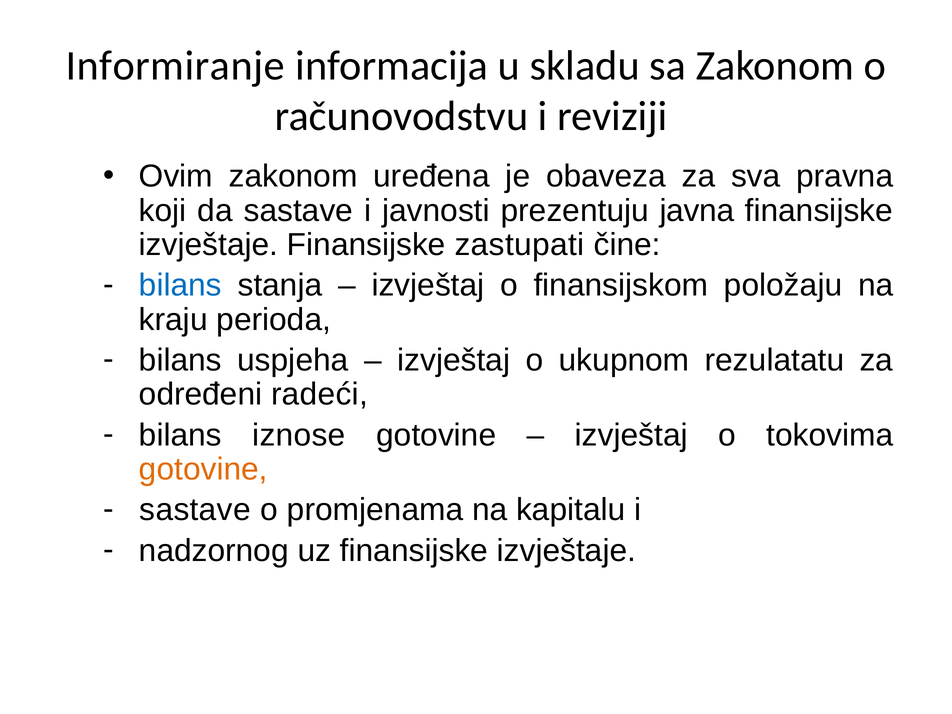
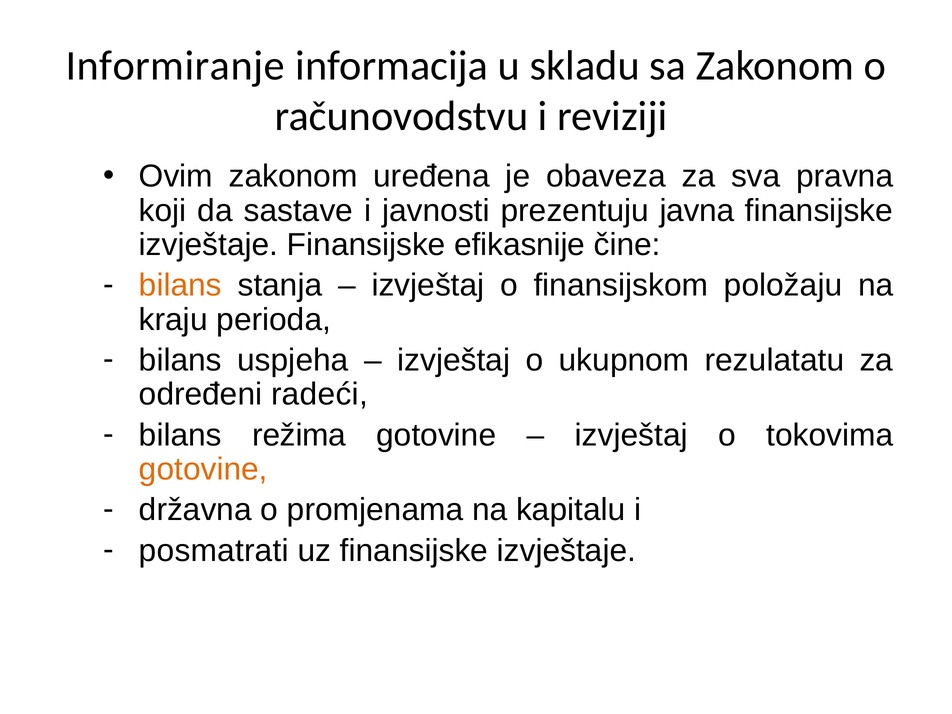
zastupati: zastupati -> efikasnije
bilans at (180, 285) colour: blue -> orange
iznose: iznose -> režima
sastave at (195, 510): sastave -> državna
nadzornog: nadzornog -> posmatrati
